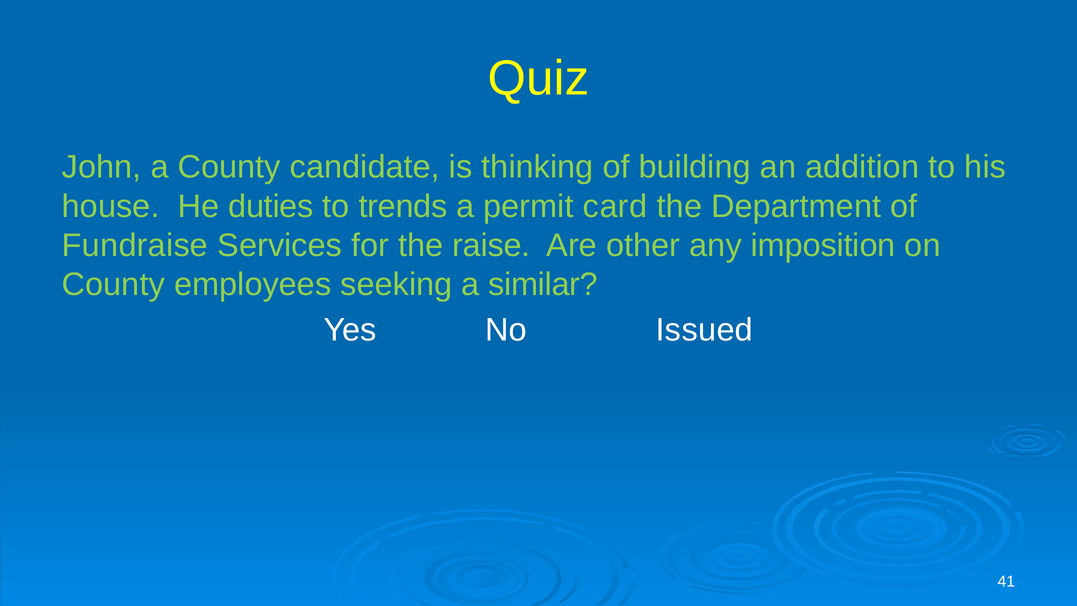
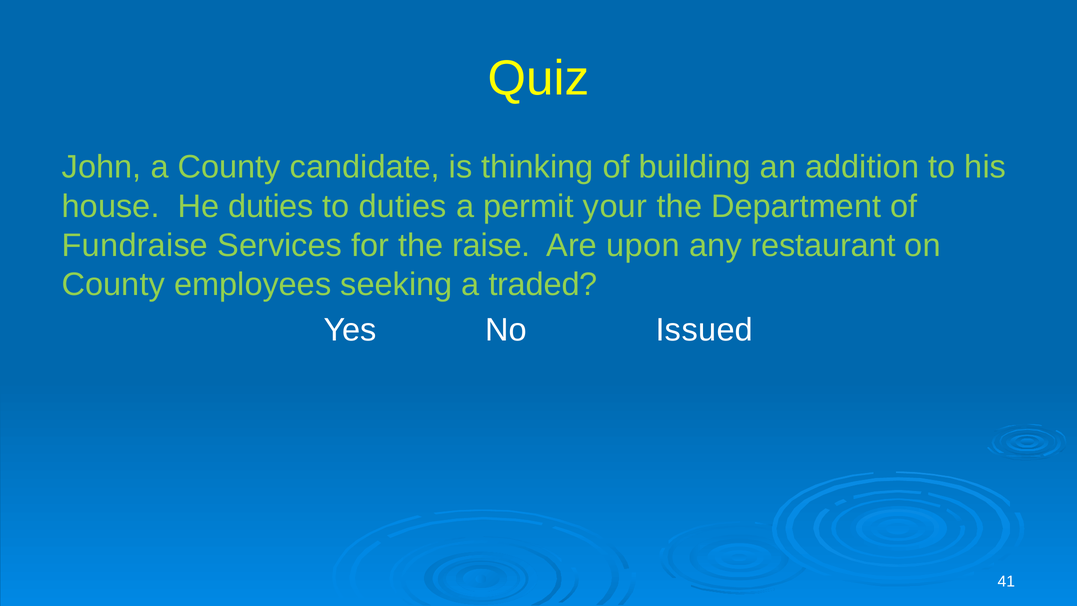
to trends: trends -> duties
card: card -> your
other: other -> upon
imposition: imposition -> restaurant
similar: similar -> traded
